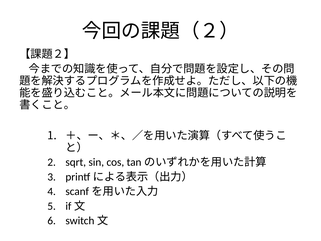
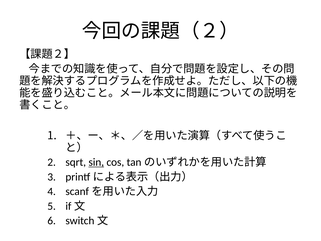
sin underline: none -> present
